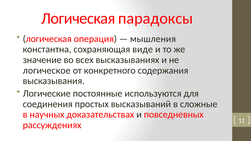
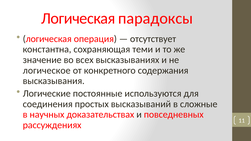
мышления: мышления -> отсутствует
виде: виде -> теми
